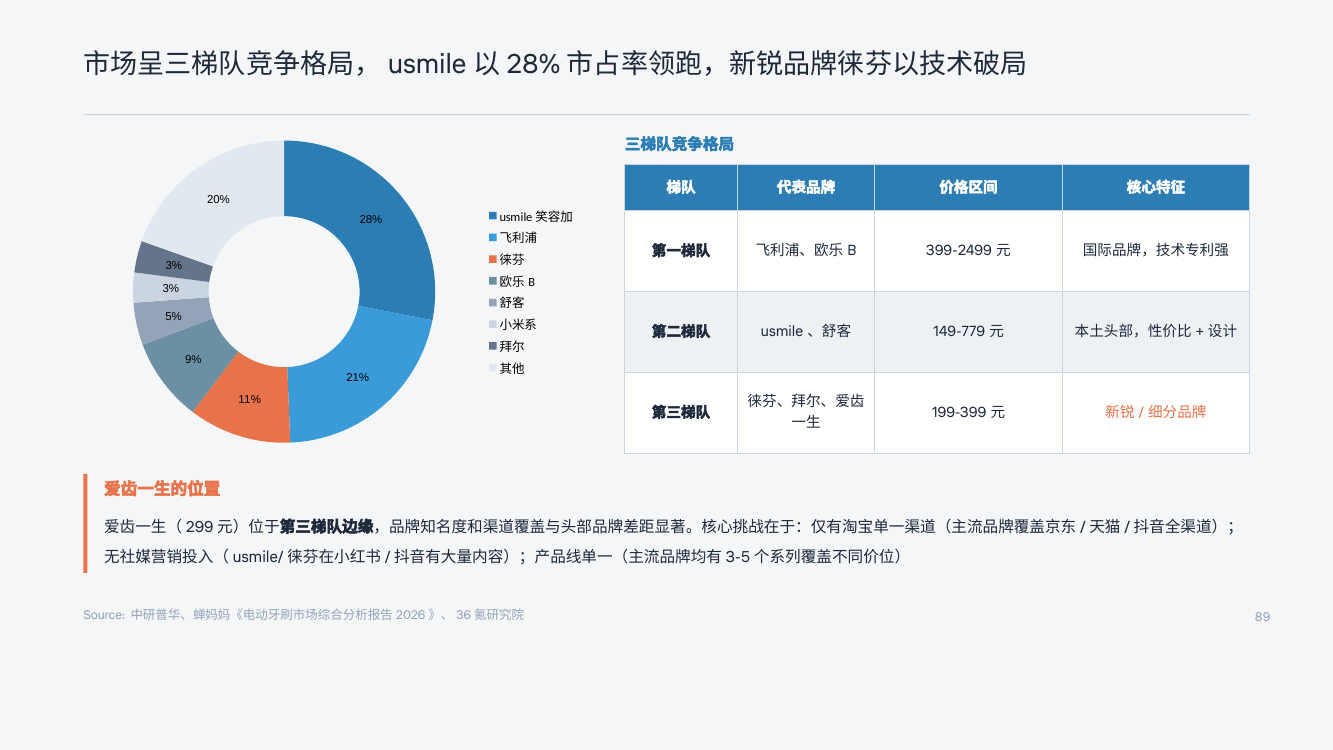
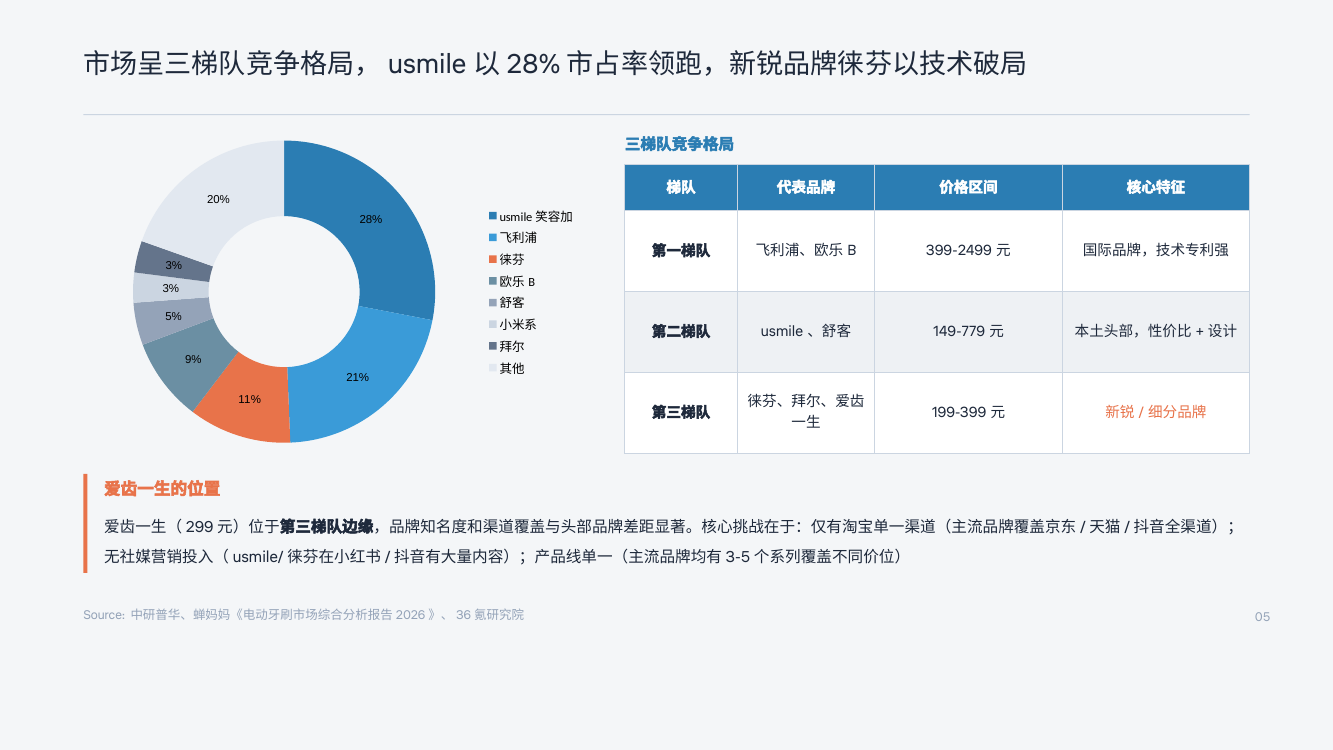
89: 89 -> 05
